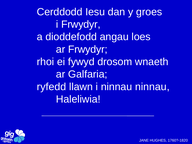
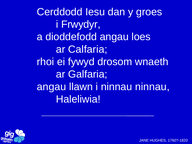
ar Frwydyr: Frwydyr -> Calfaria
ryfedd at (51, 87): ryfedd -> angau
